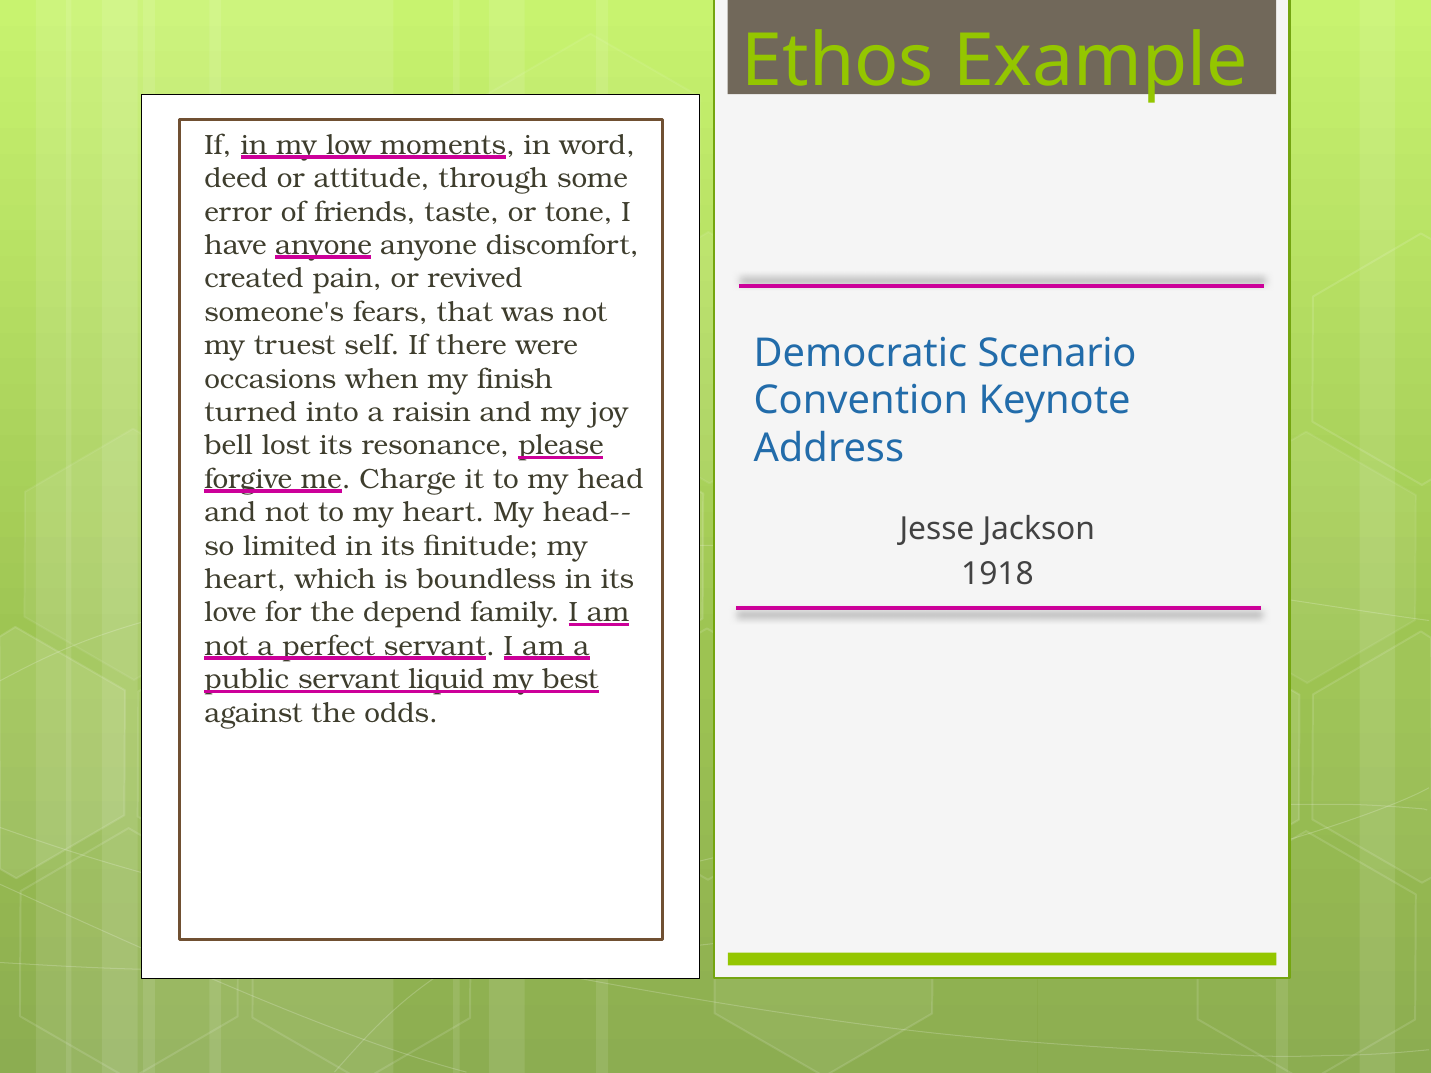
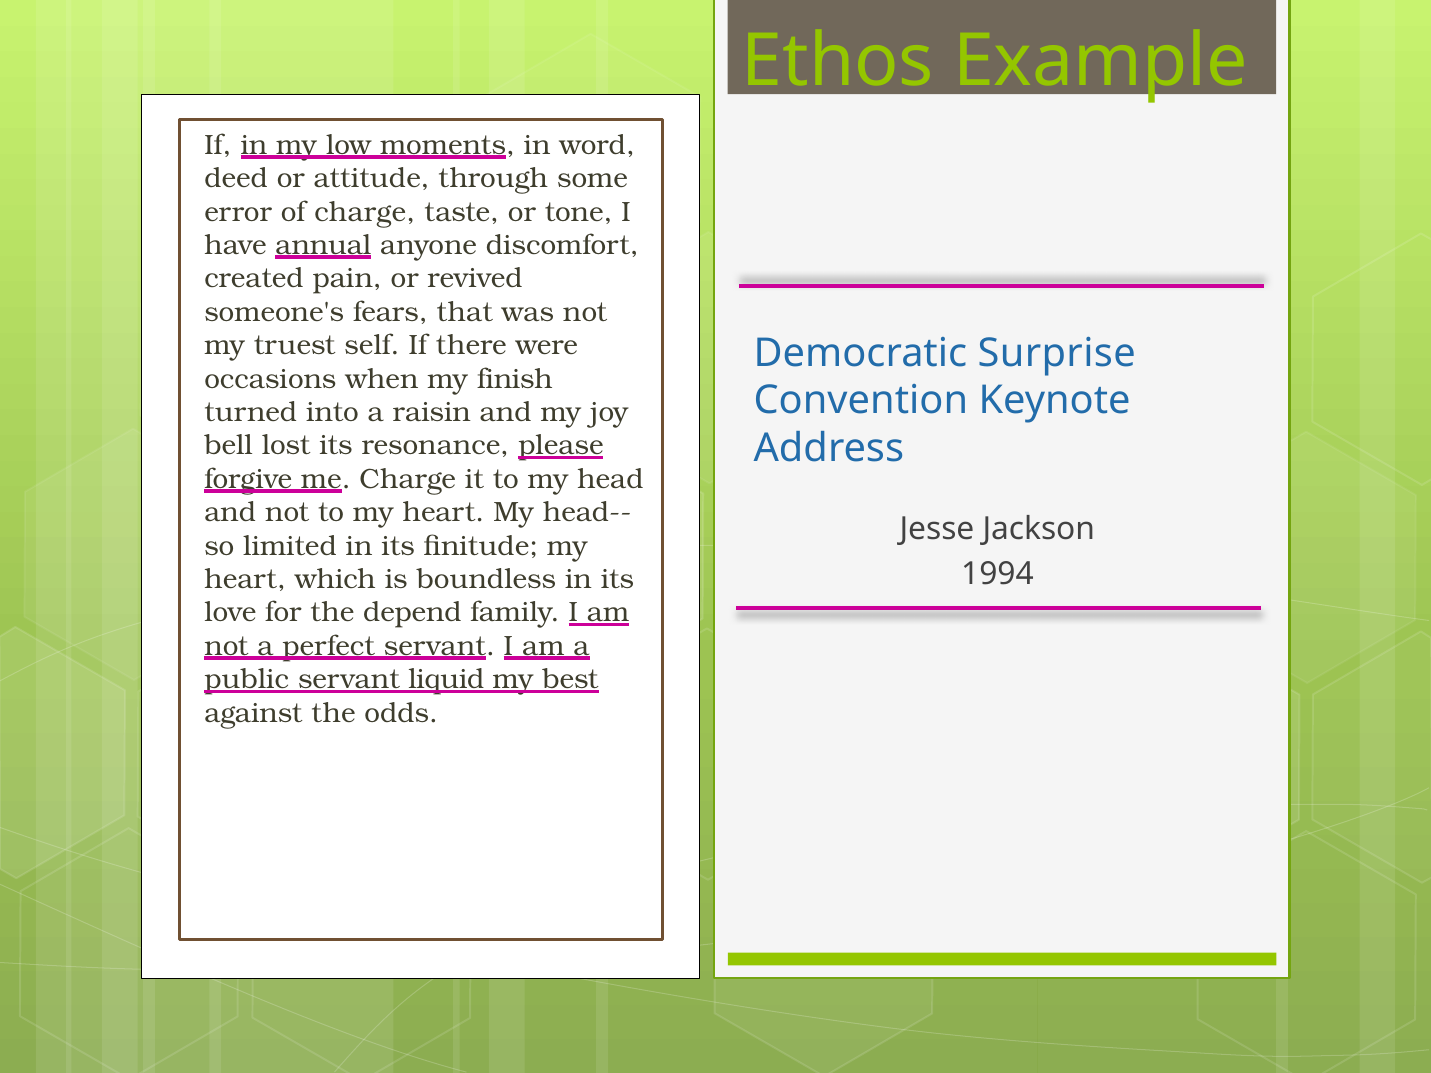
of friends: friends -> charge
have anyone: anyone -> annual
Scenario: Scenario -> Surprise
1918: 1918 -> 1994
